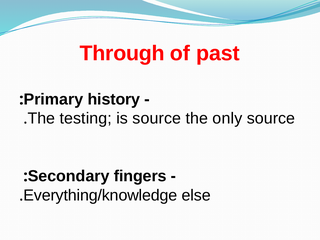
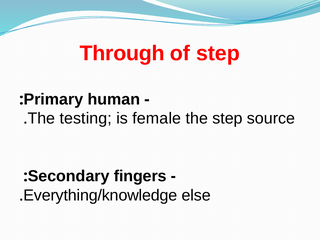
of past: past -> step
history: history -> human
is source: source -> female
the only: only -> step
